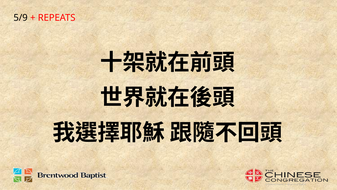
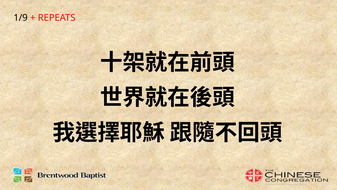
5/9: 5/9 -> 1/9
